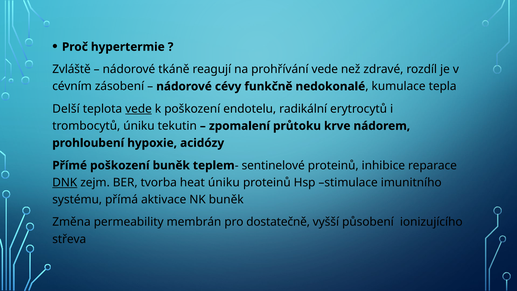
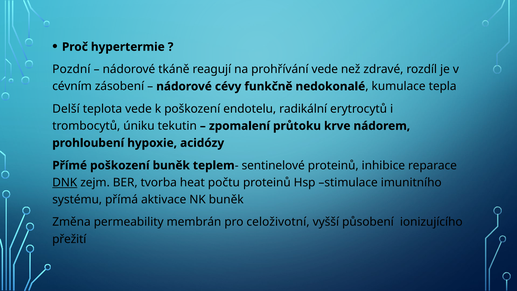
Zvláště: Zvláště -> Pozdní
vede at (139, 109) underline: present -> none
heat úniku: úniku -> počtu
dostatečně: dostatečně -> celoživotní
střeva: střeva -> přežití
